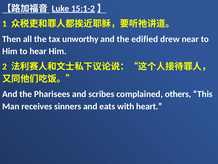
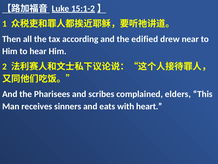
unworthy: unworthy -> according
others: others -> elders
